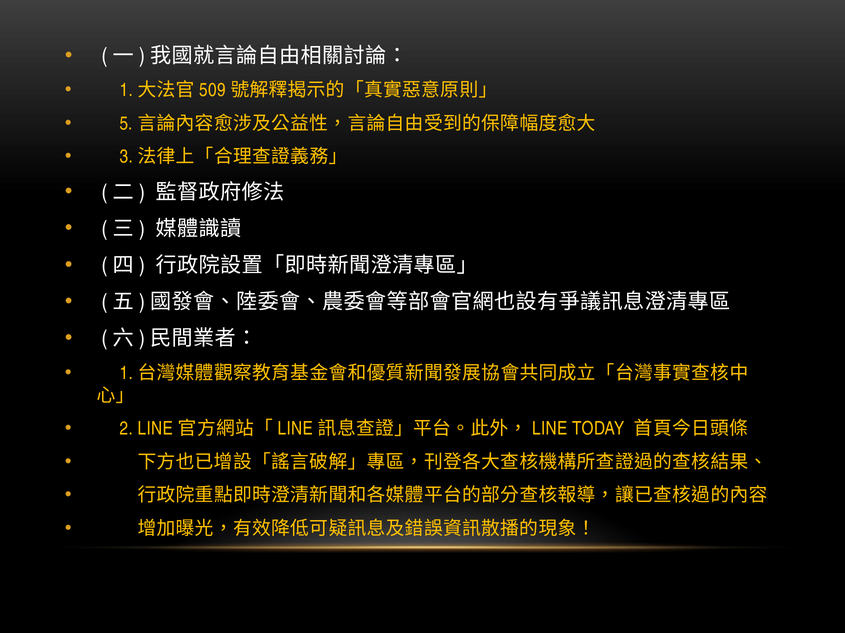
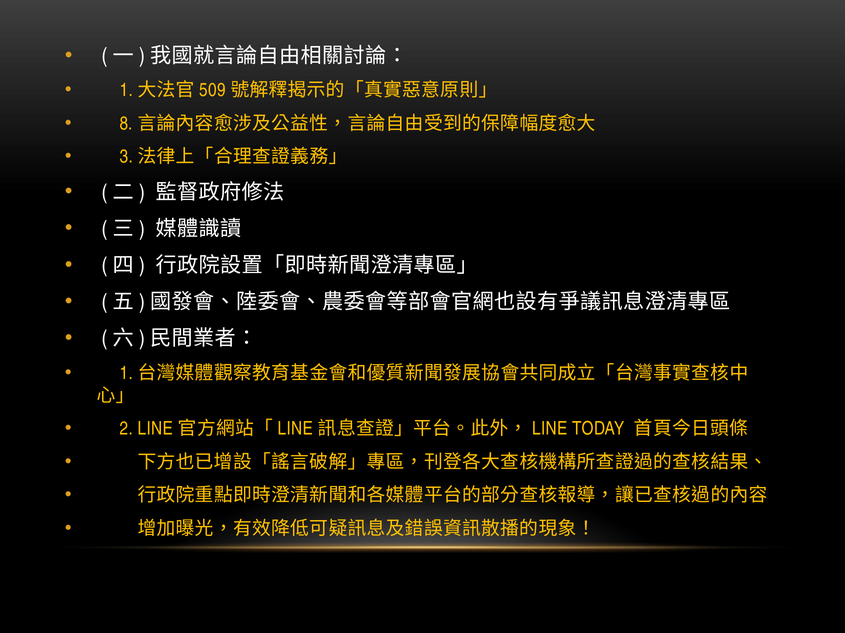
5: 5 -> 8
